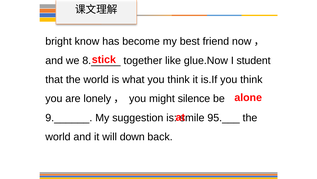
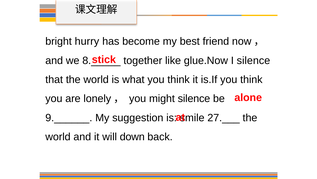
know: know -> hurry
I student: student -> silence
95.___: 95.___ -> 27.___
